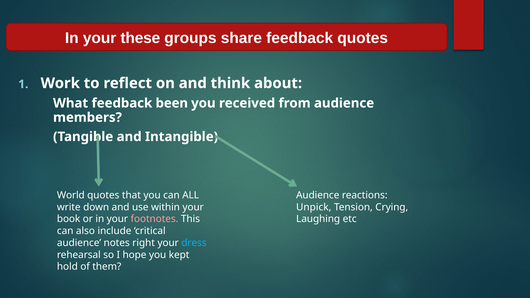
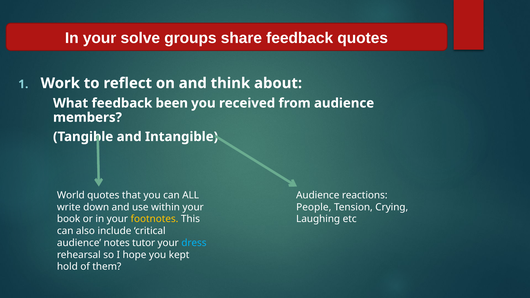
these: these -> solve
Unpick: Unpick -> People
footnotes colour: pink -> yellow
right: right -> tutor
